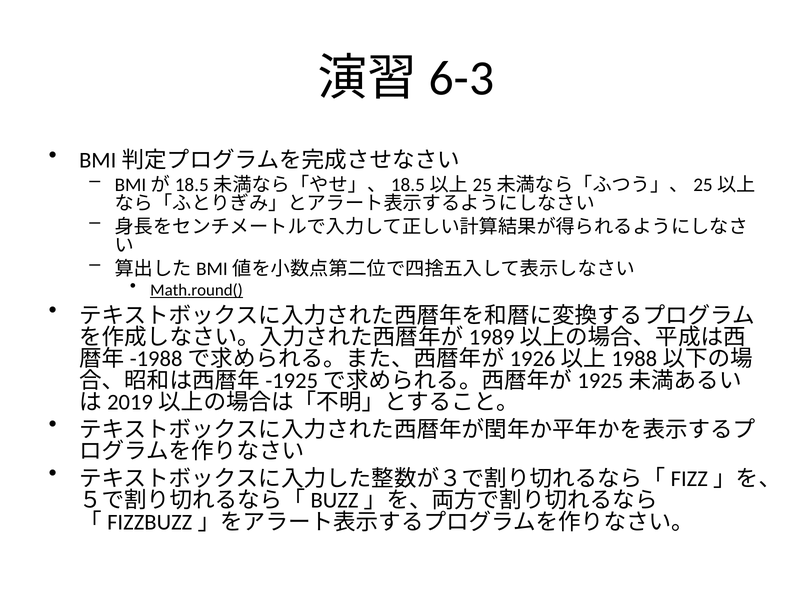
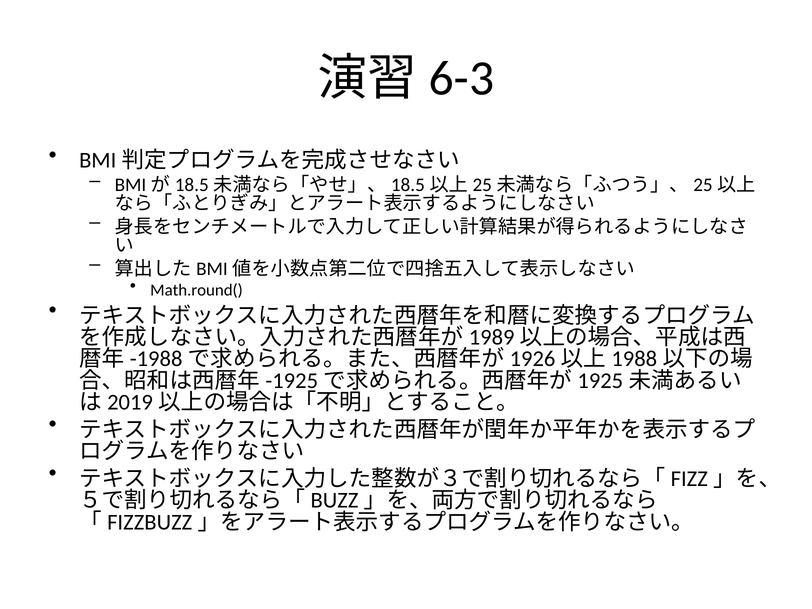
Math.round( underline: present -> none
